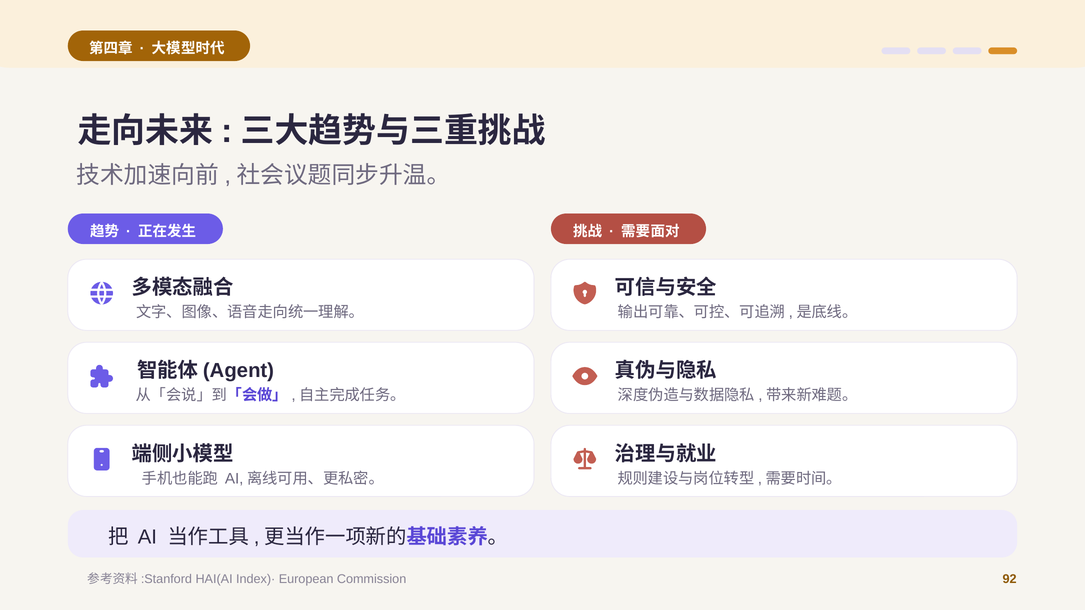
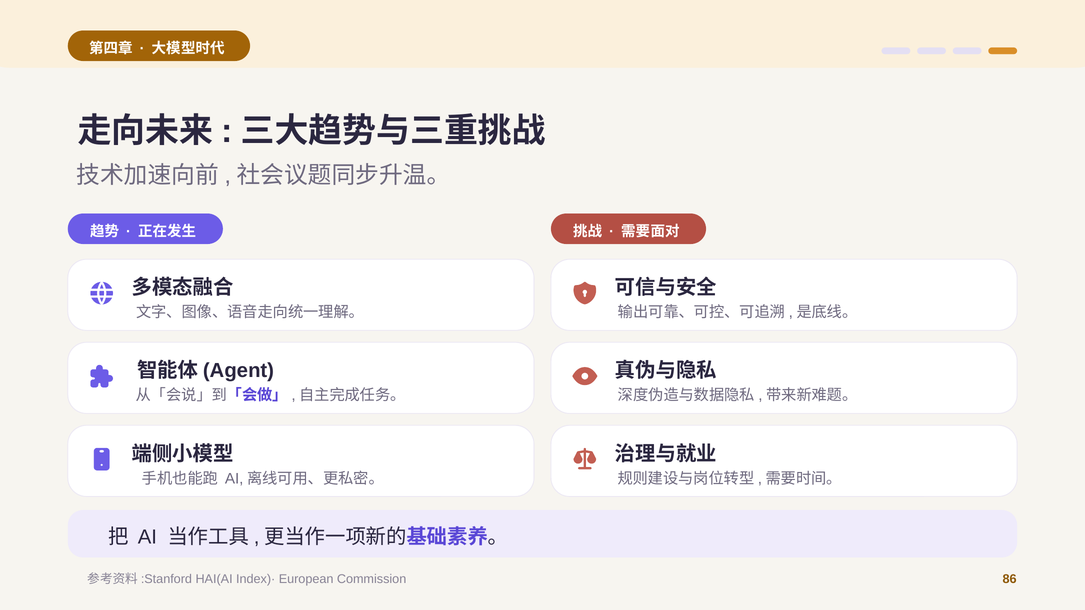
92: 92 -> 86
